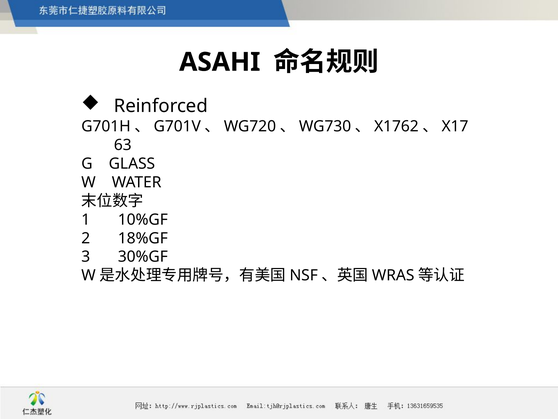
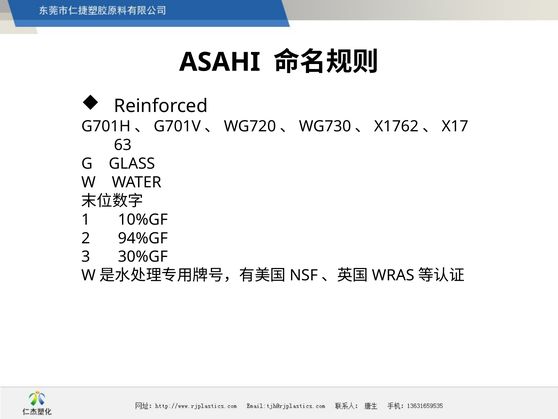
18%GF: 18%GF -> 94%GF
